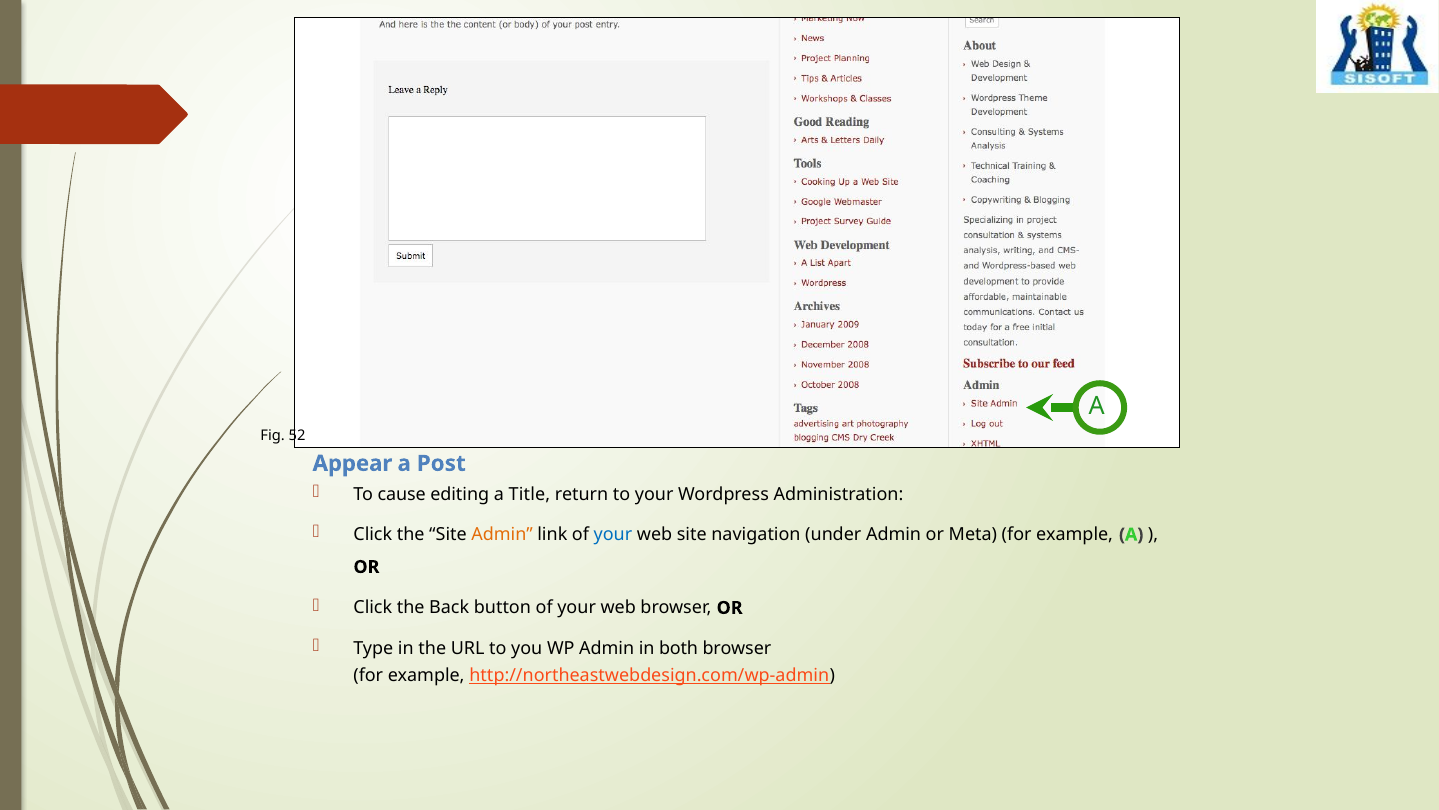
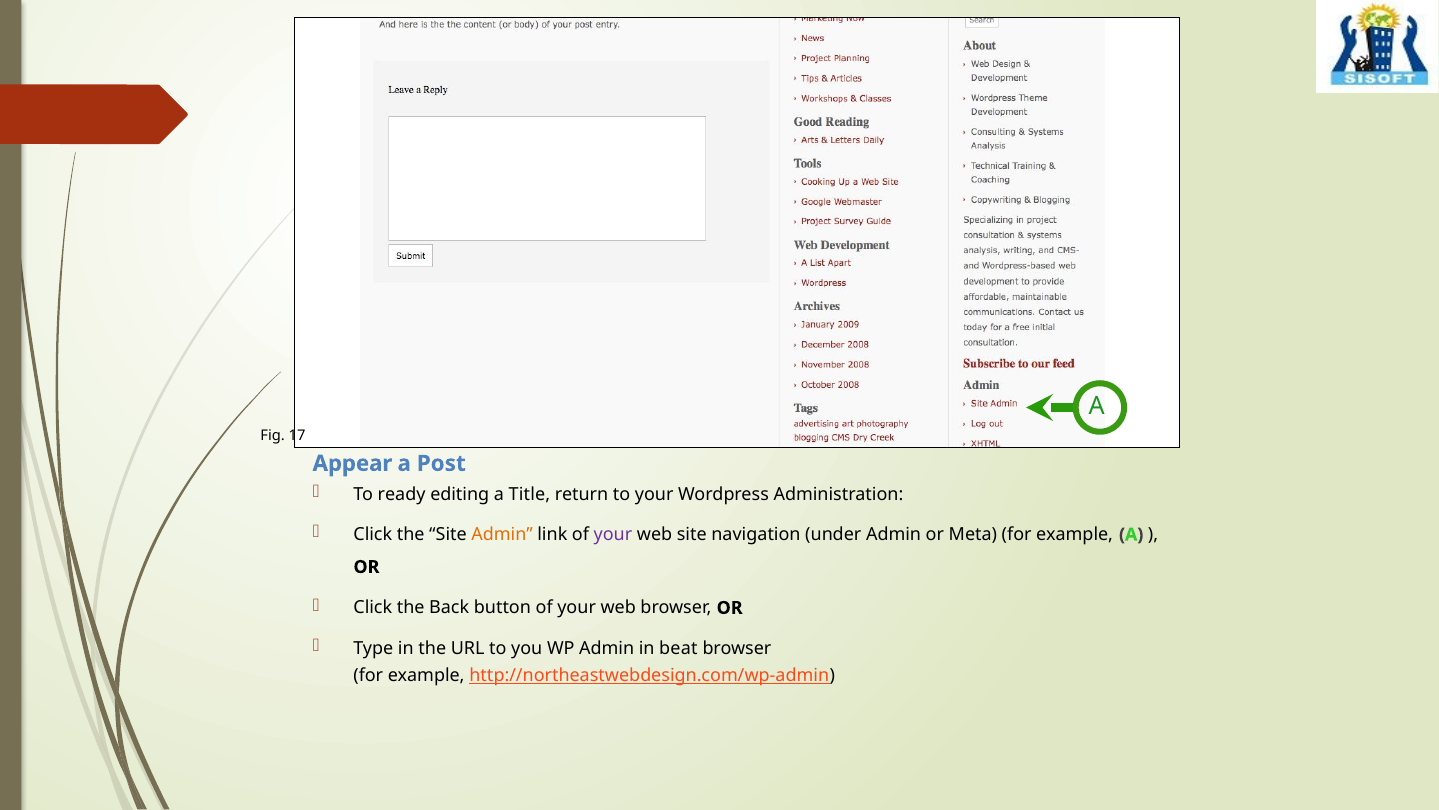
52: 52 -> 17
cause: cause -> ready
your at (613, 534) colour: blue -> purple
both: both -> beat
